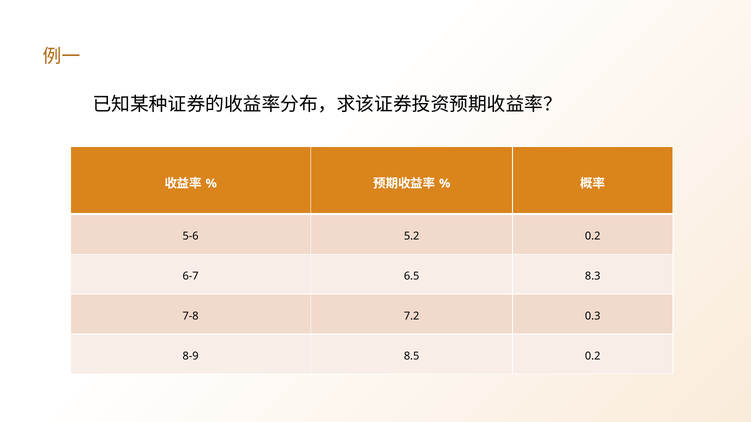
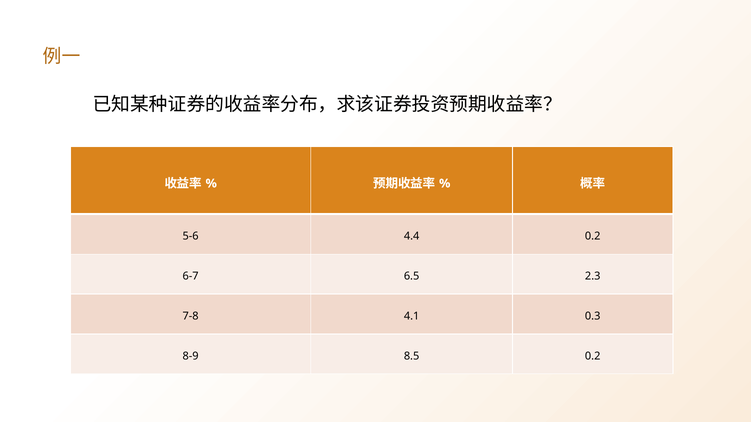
5.2: 5.2 -> 4.4
8.3: 8.3 -> 2.3
7.2: 7.2 -> 4.1
